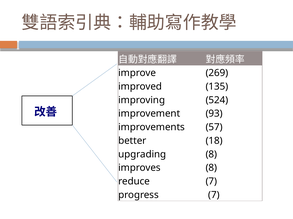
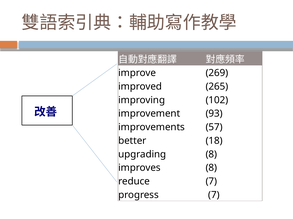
135: 135 -> 265
524: 524 -> 102
